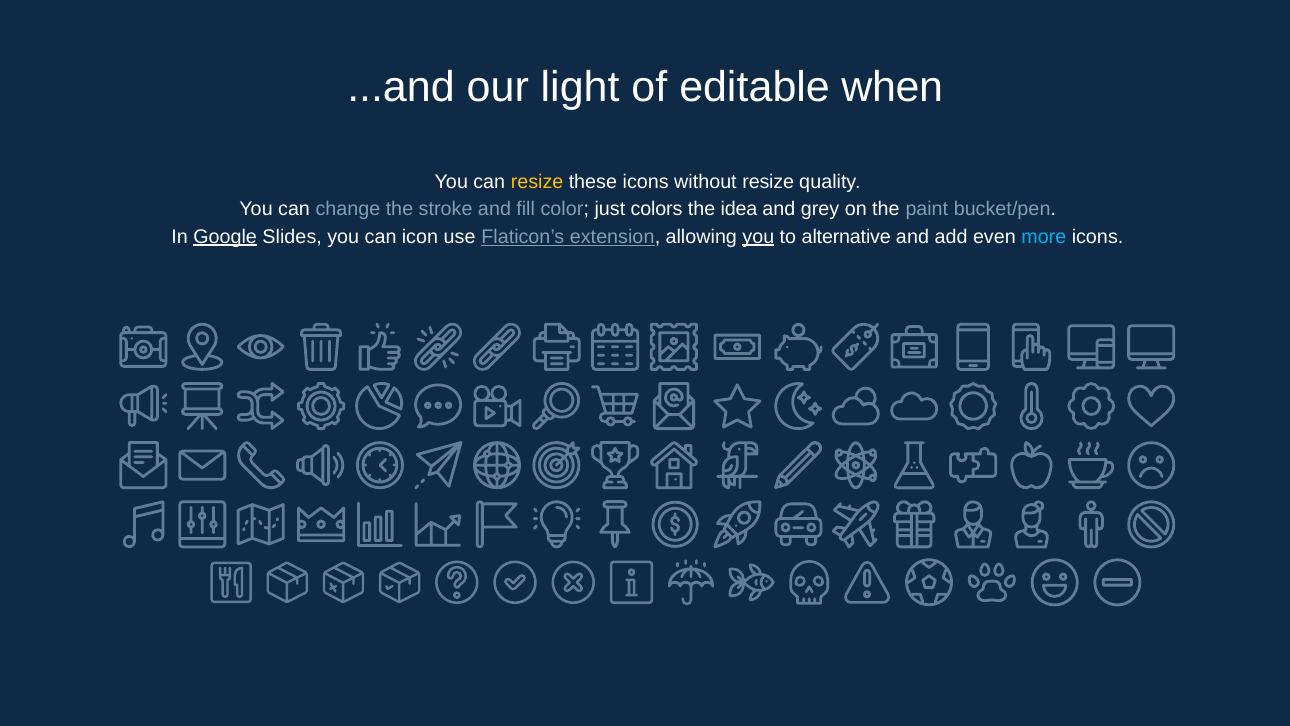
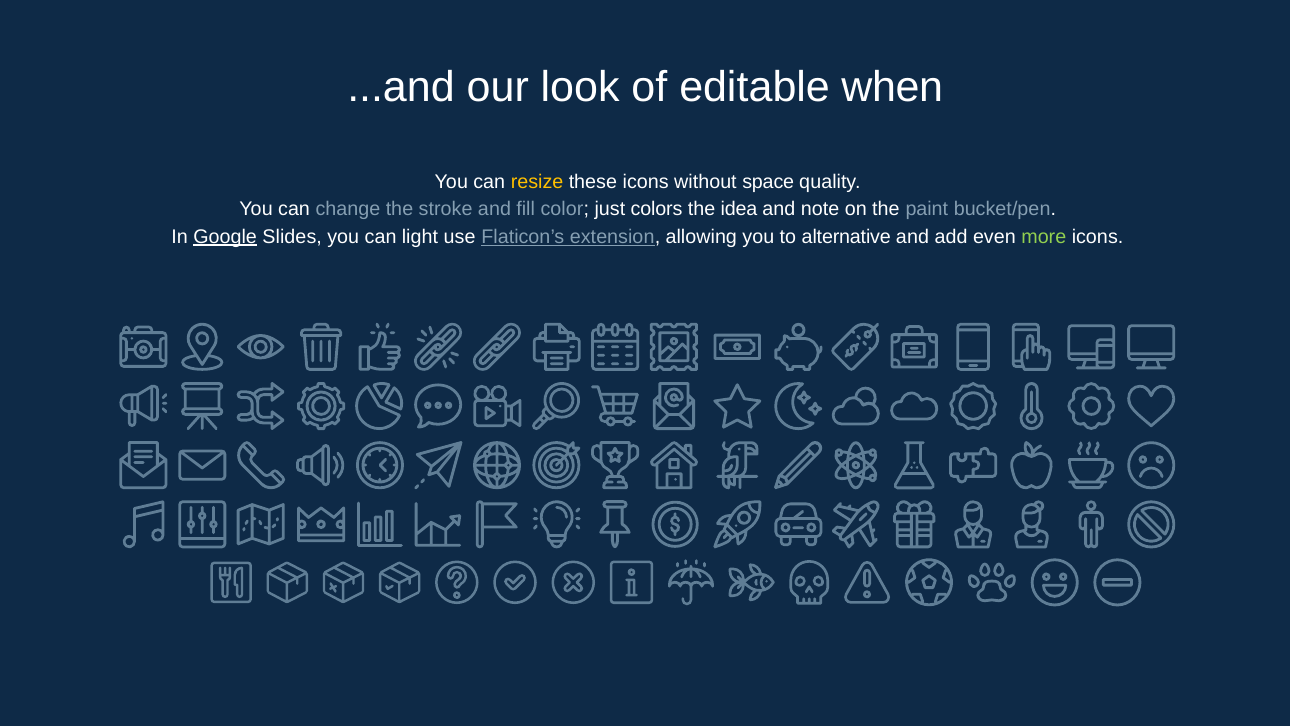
light: light -> look
without resize: resize -> space
grey: grey -> note
icon: icon -> light
you at (758, 236) underline: present -> none
more colour: light blue -> light green
